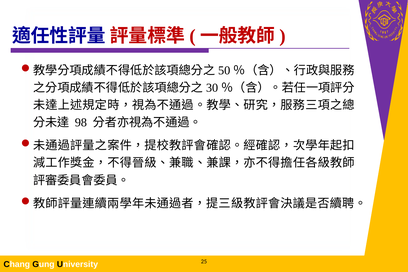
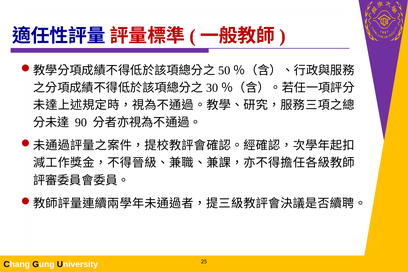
98: 98 -> 90
